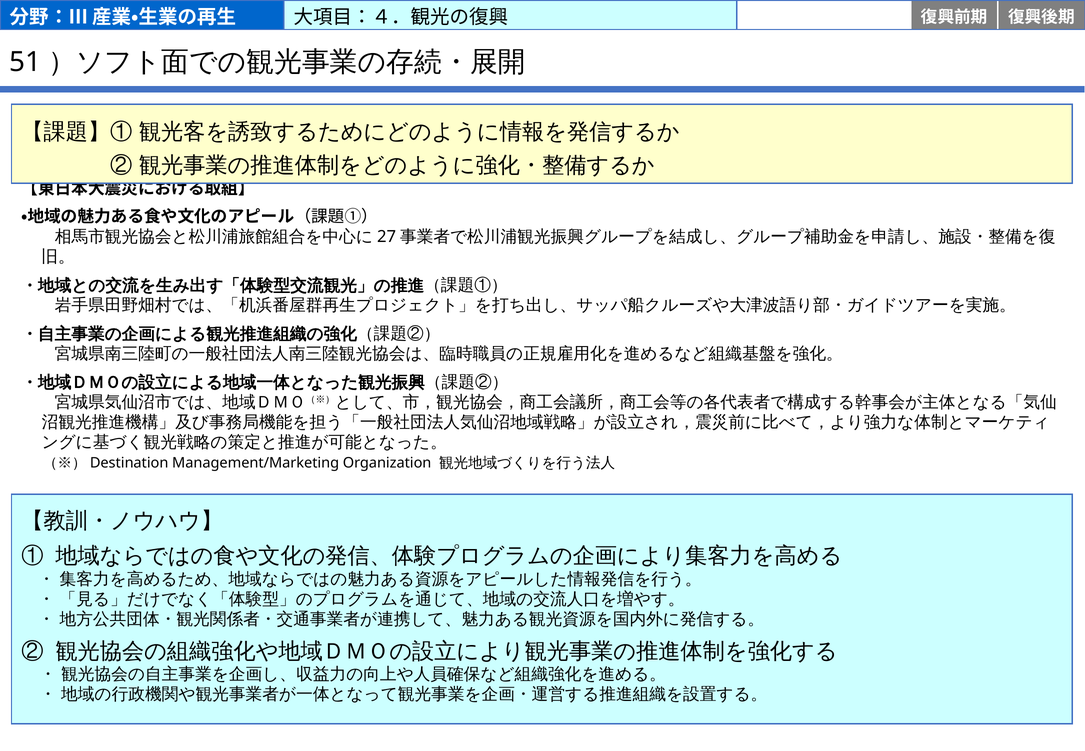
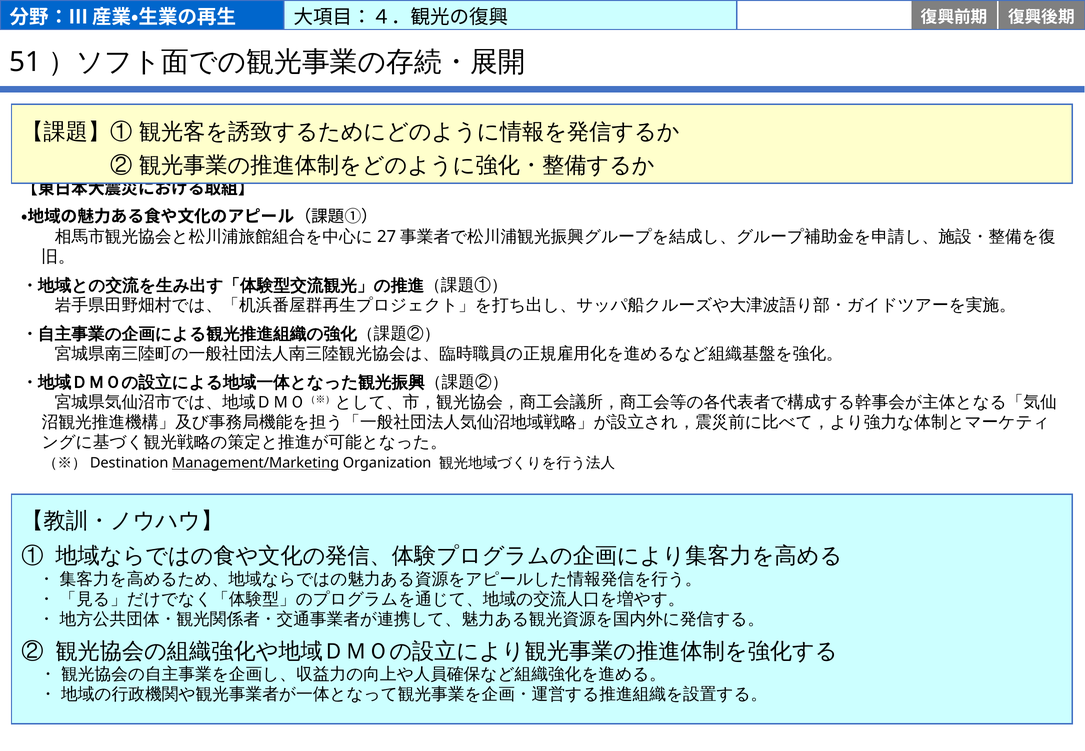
Management/Marketing underline: none -> present
